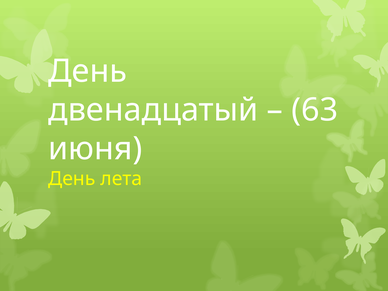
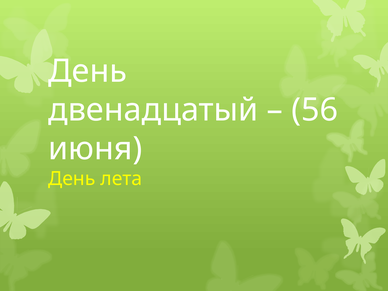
63: 63 -> 56
